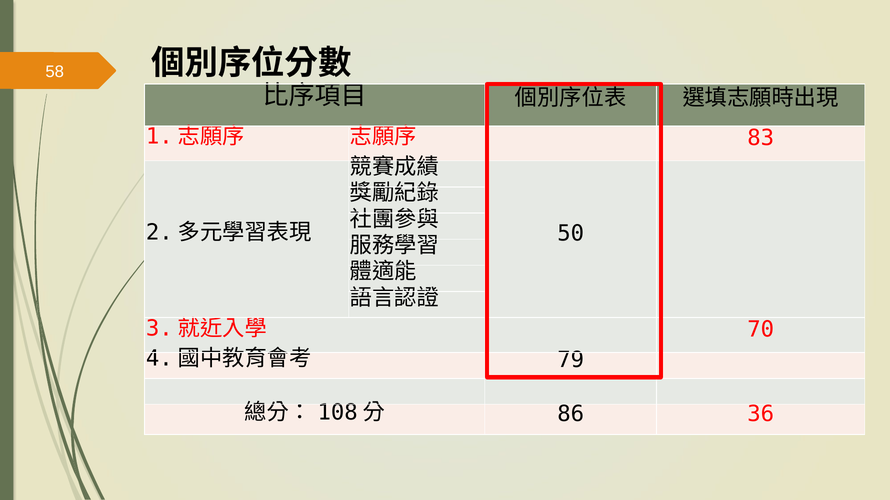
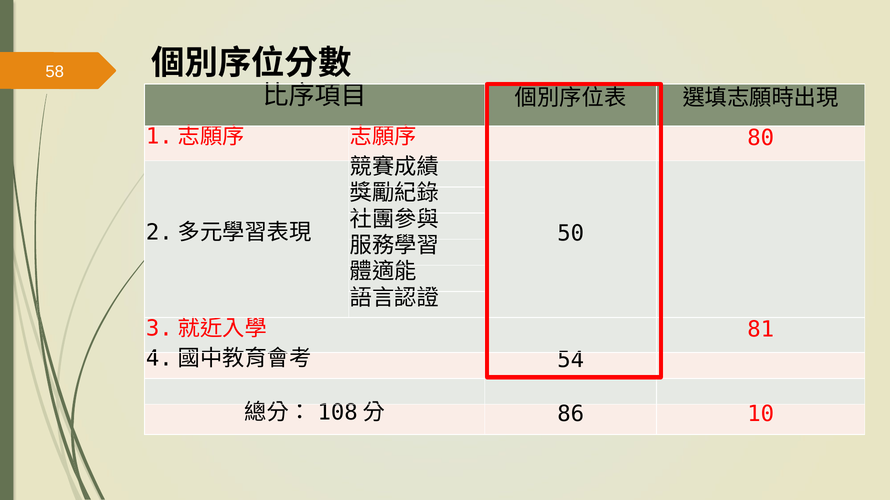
83: 83 -> 80
70: 70 -> 81
79: 79 -> 54
36: 36 -> 10
